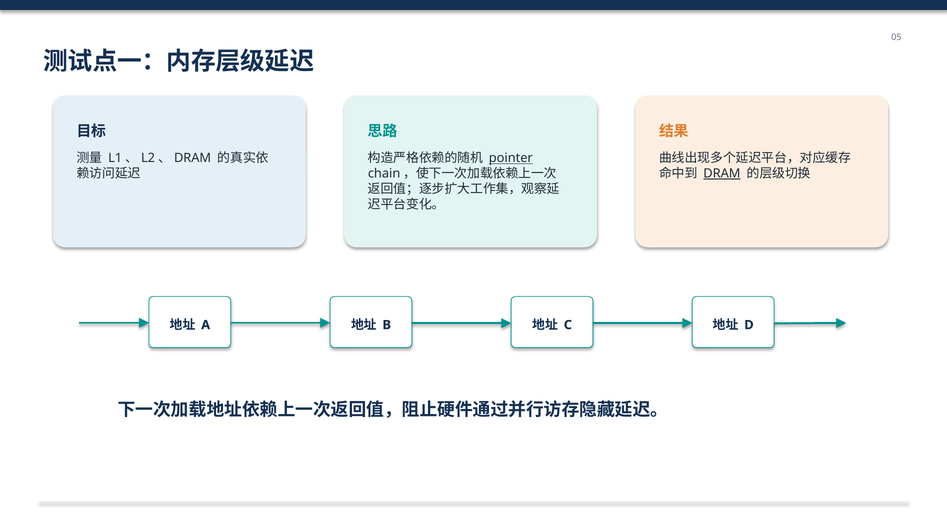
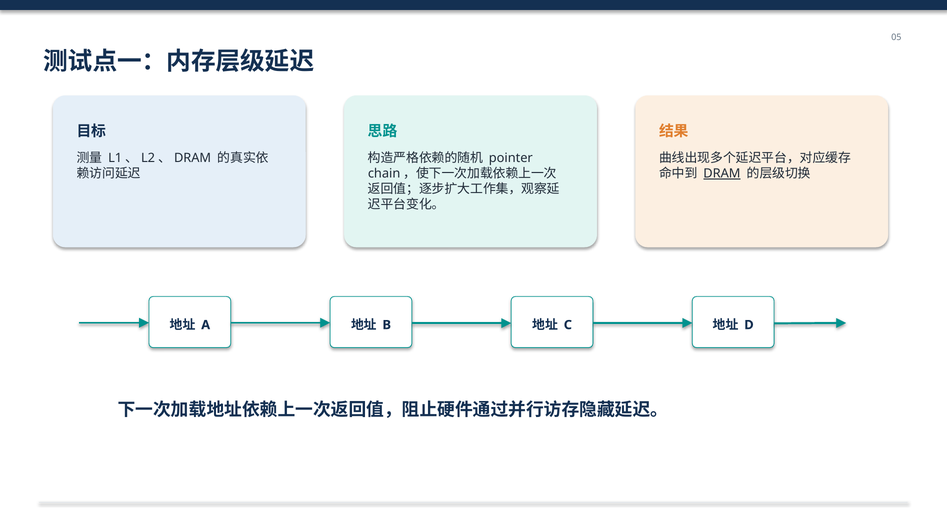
pointer underline: present -> none
